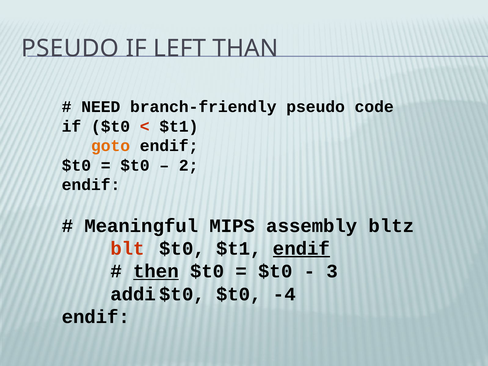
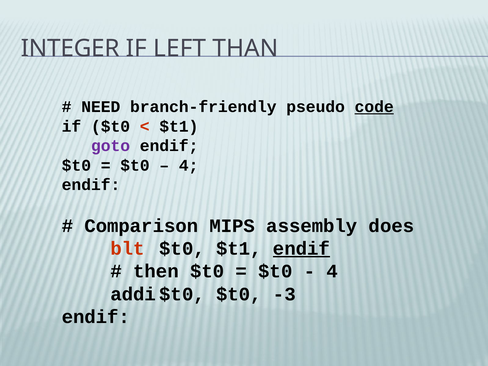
PSEUDO at (70, 49): PSEUDO -> INTEGER
code underline: none -> present
goto colour: orange -> purple
2 at (189, 165): 2 -> 4
Meaningful: Meaningful -> Comparison
bltz: bltz -> does
then underline: present -> none
3 at (332, 271): 3 -> 4
-4: -4 -> -3
